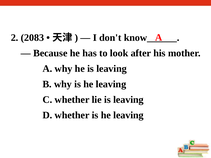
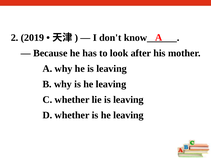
2083: 2083 -> 2019
